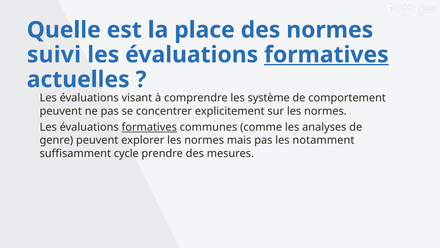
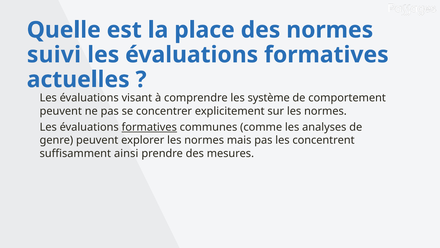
formatives at (326, 55) underline: present -> none
notamment: notamment -> concentrent
cycle: cycle -> ainsi
